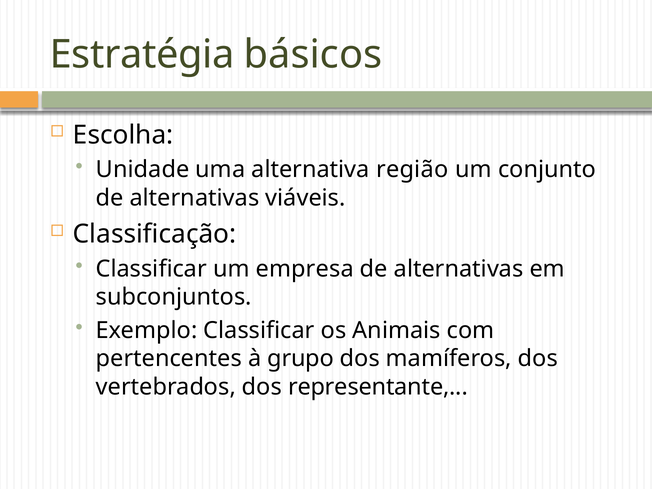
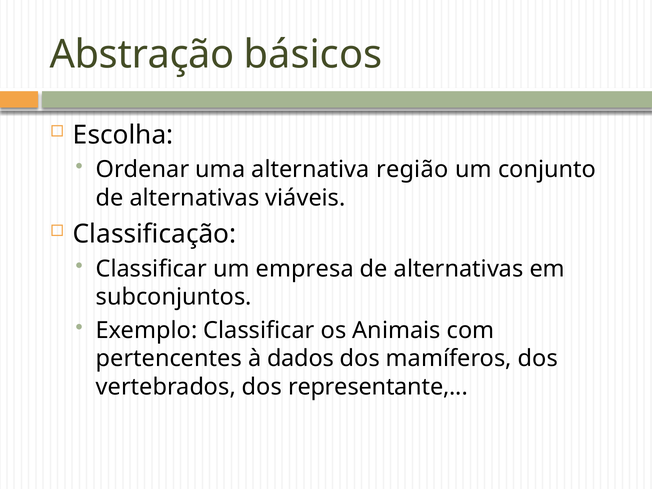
Estratégia: Estratégia -> Abstração
Unidade: Unidade -> Ordenar
grupo: grupo -> dados
